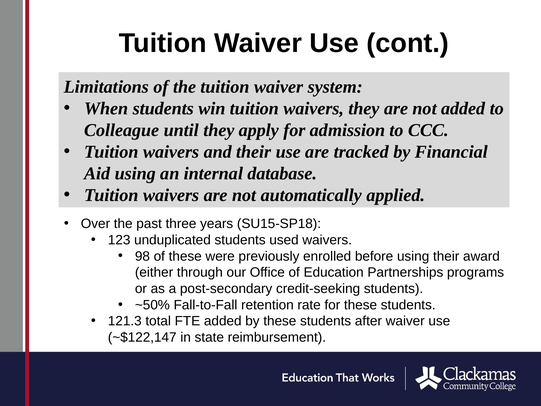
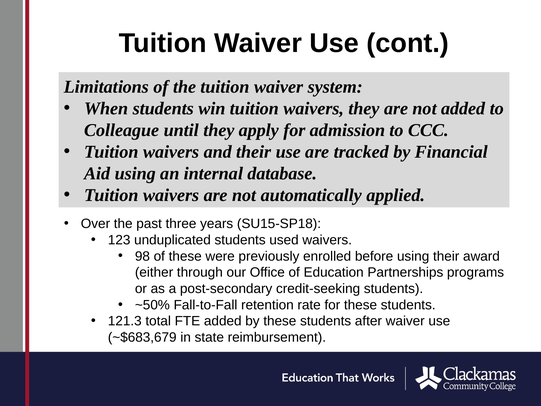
~$122,147: ~$122,147 -> ~$683,679
